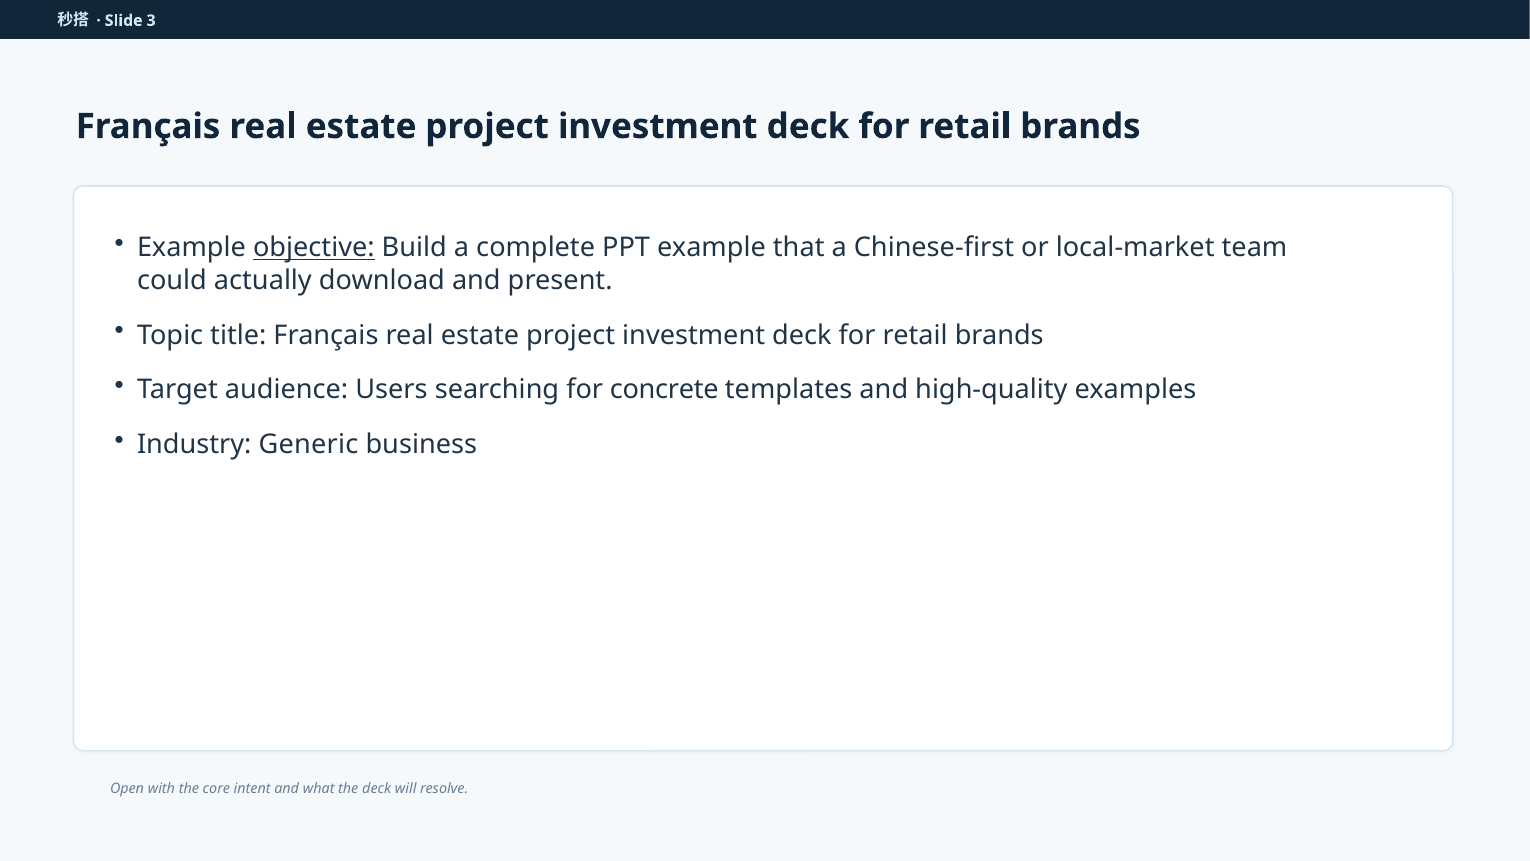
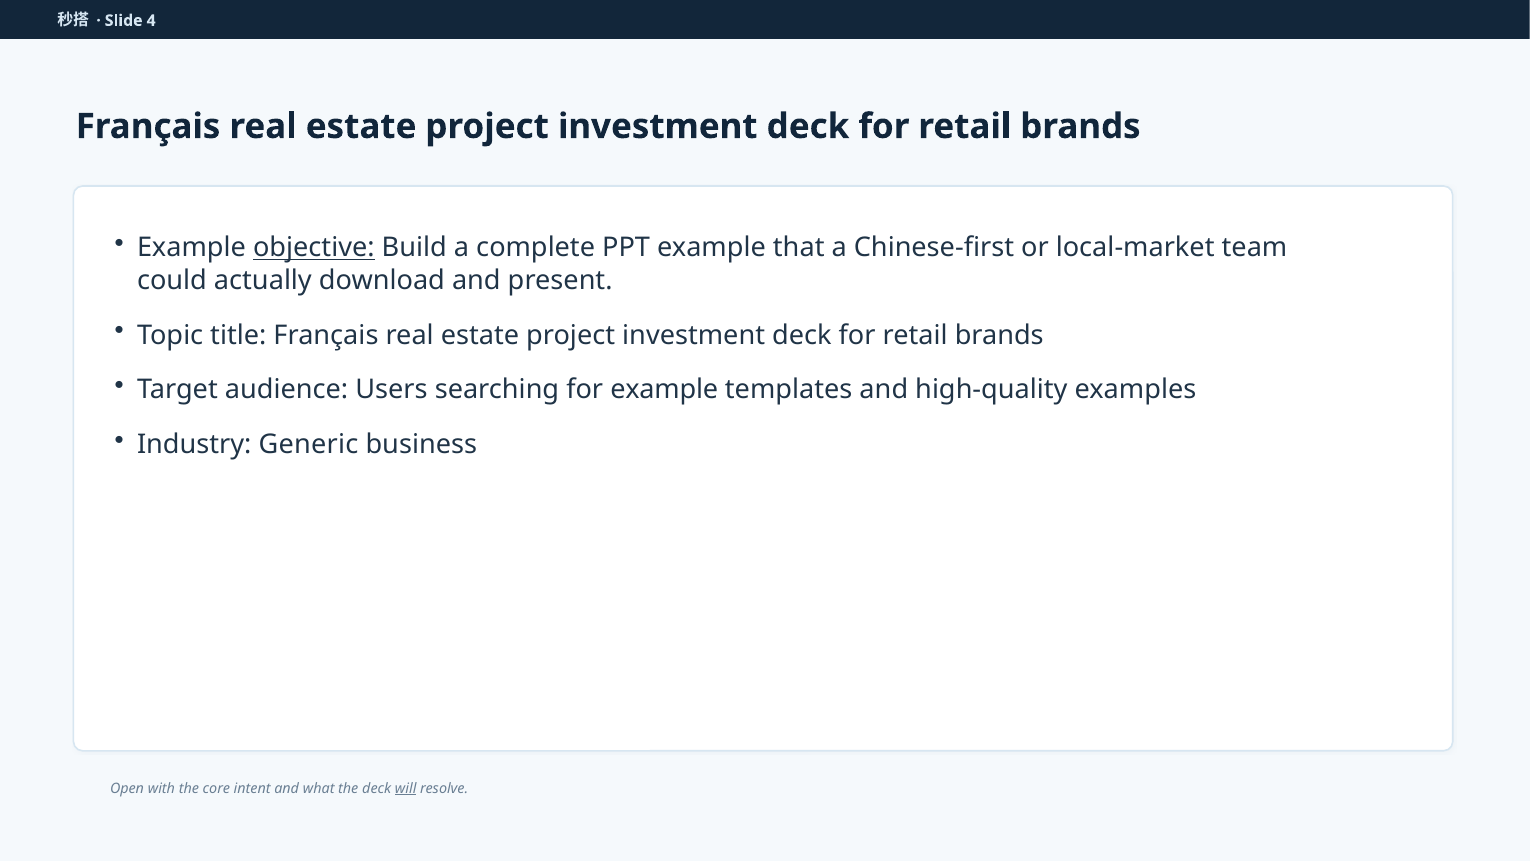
3: 3 -> 4
for concrete: concrete -> example
will underline: none -> present
